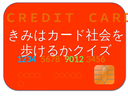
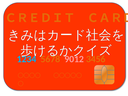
9012 colour: light green -> pink
